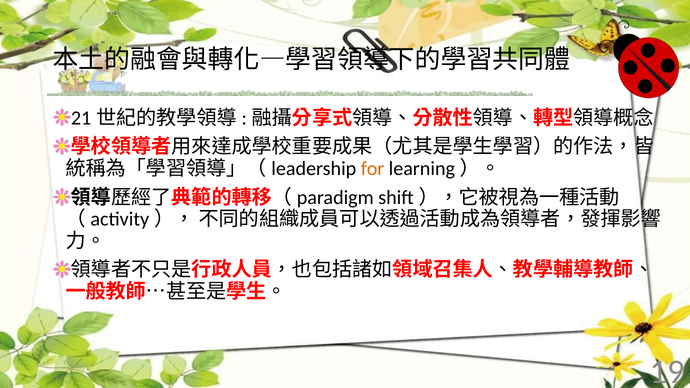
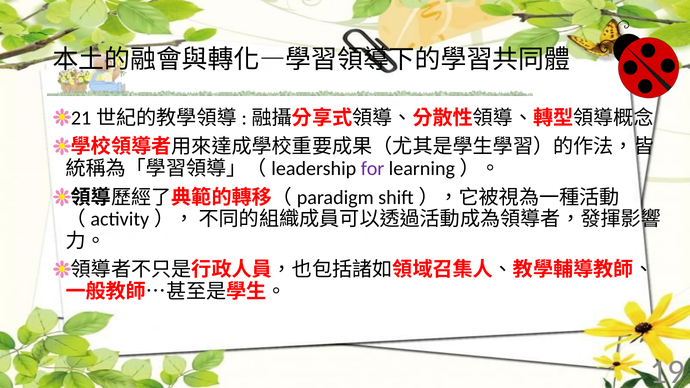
for colour: orange -> purple
